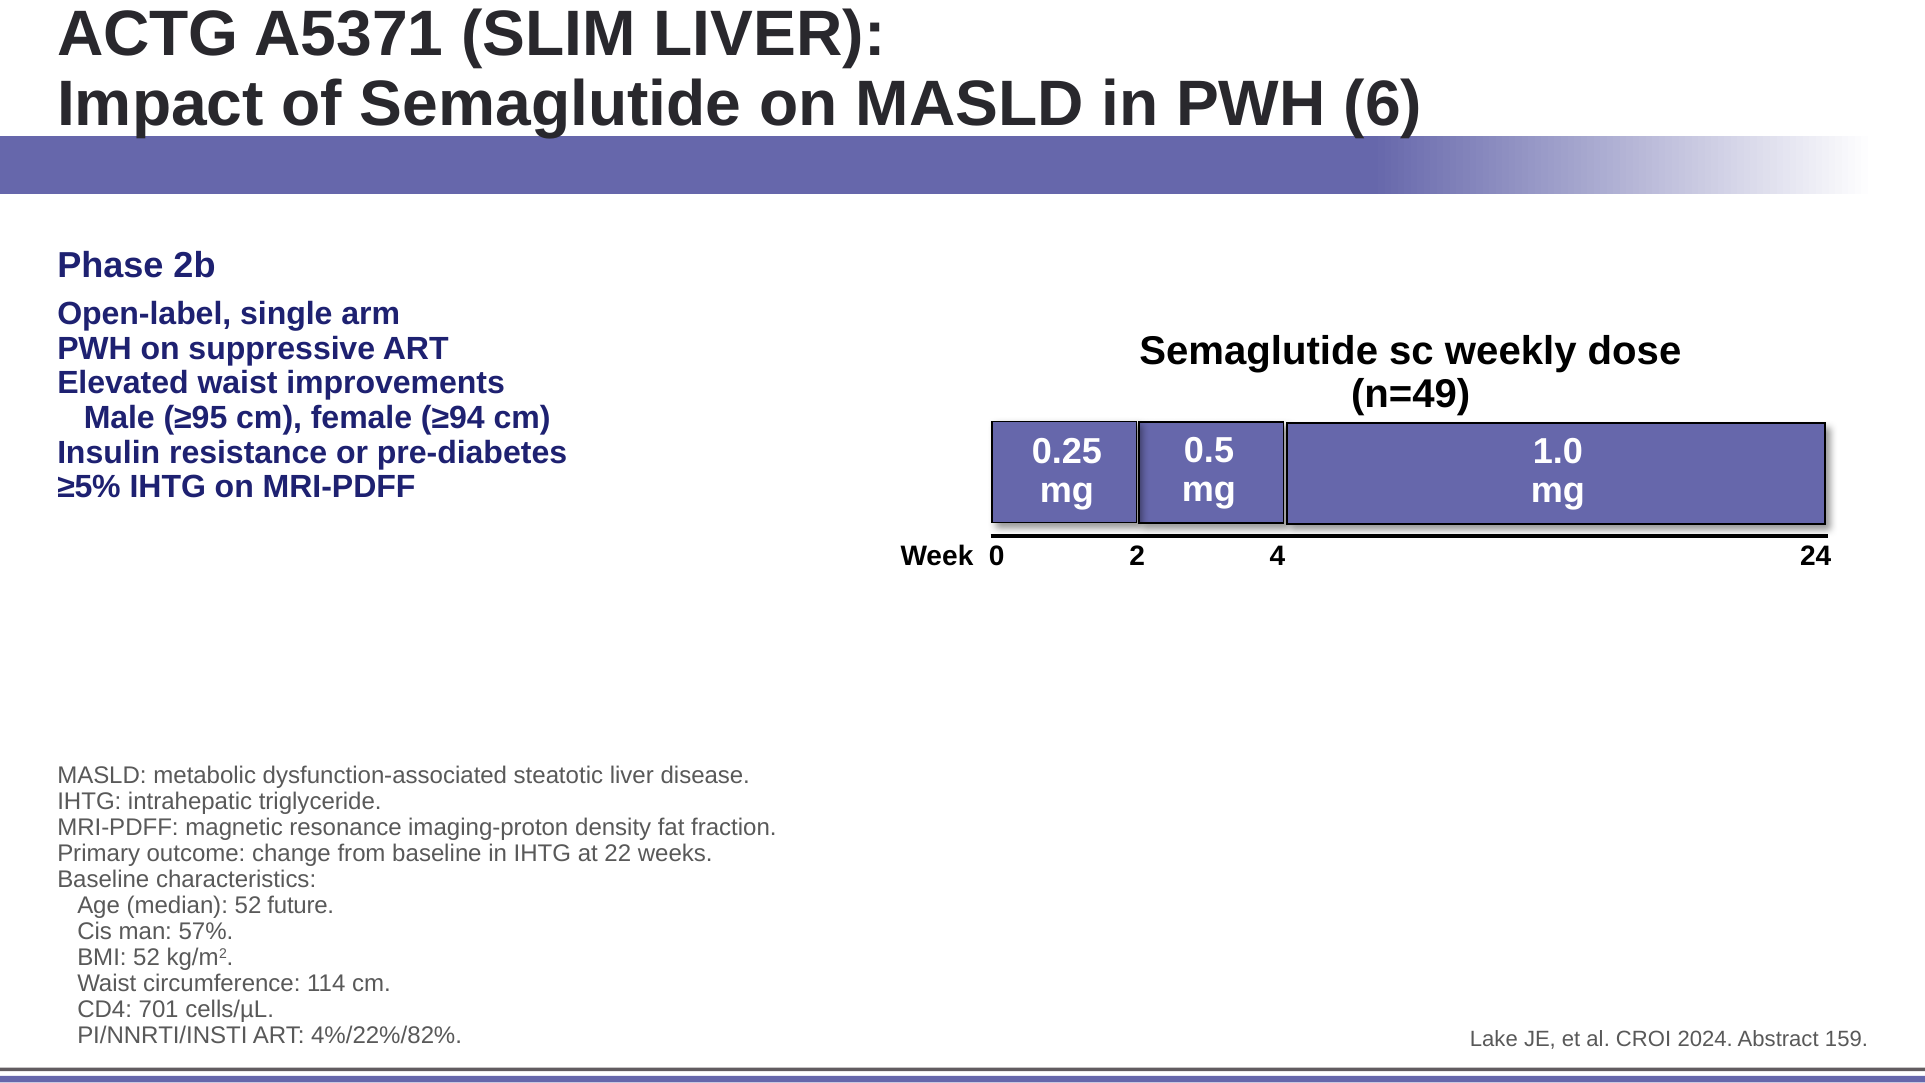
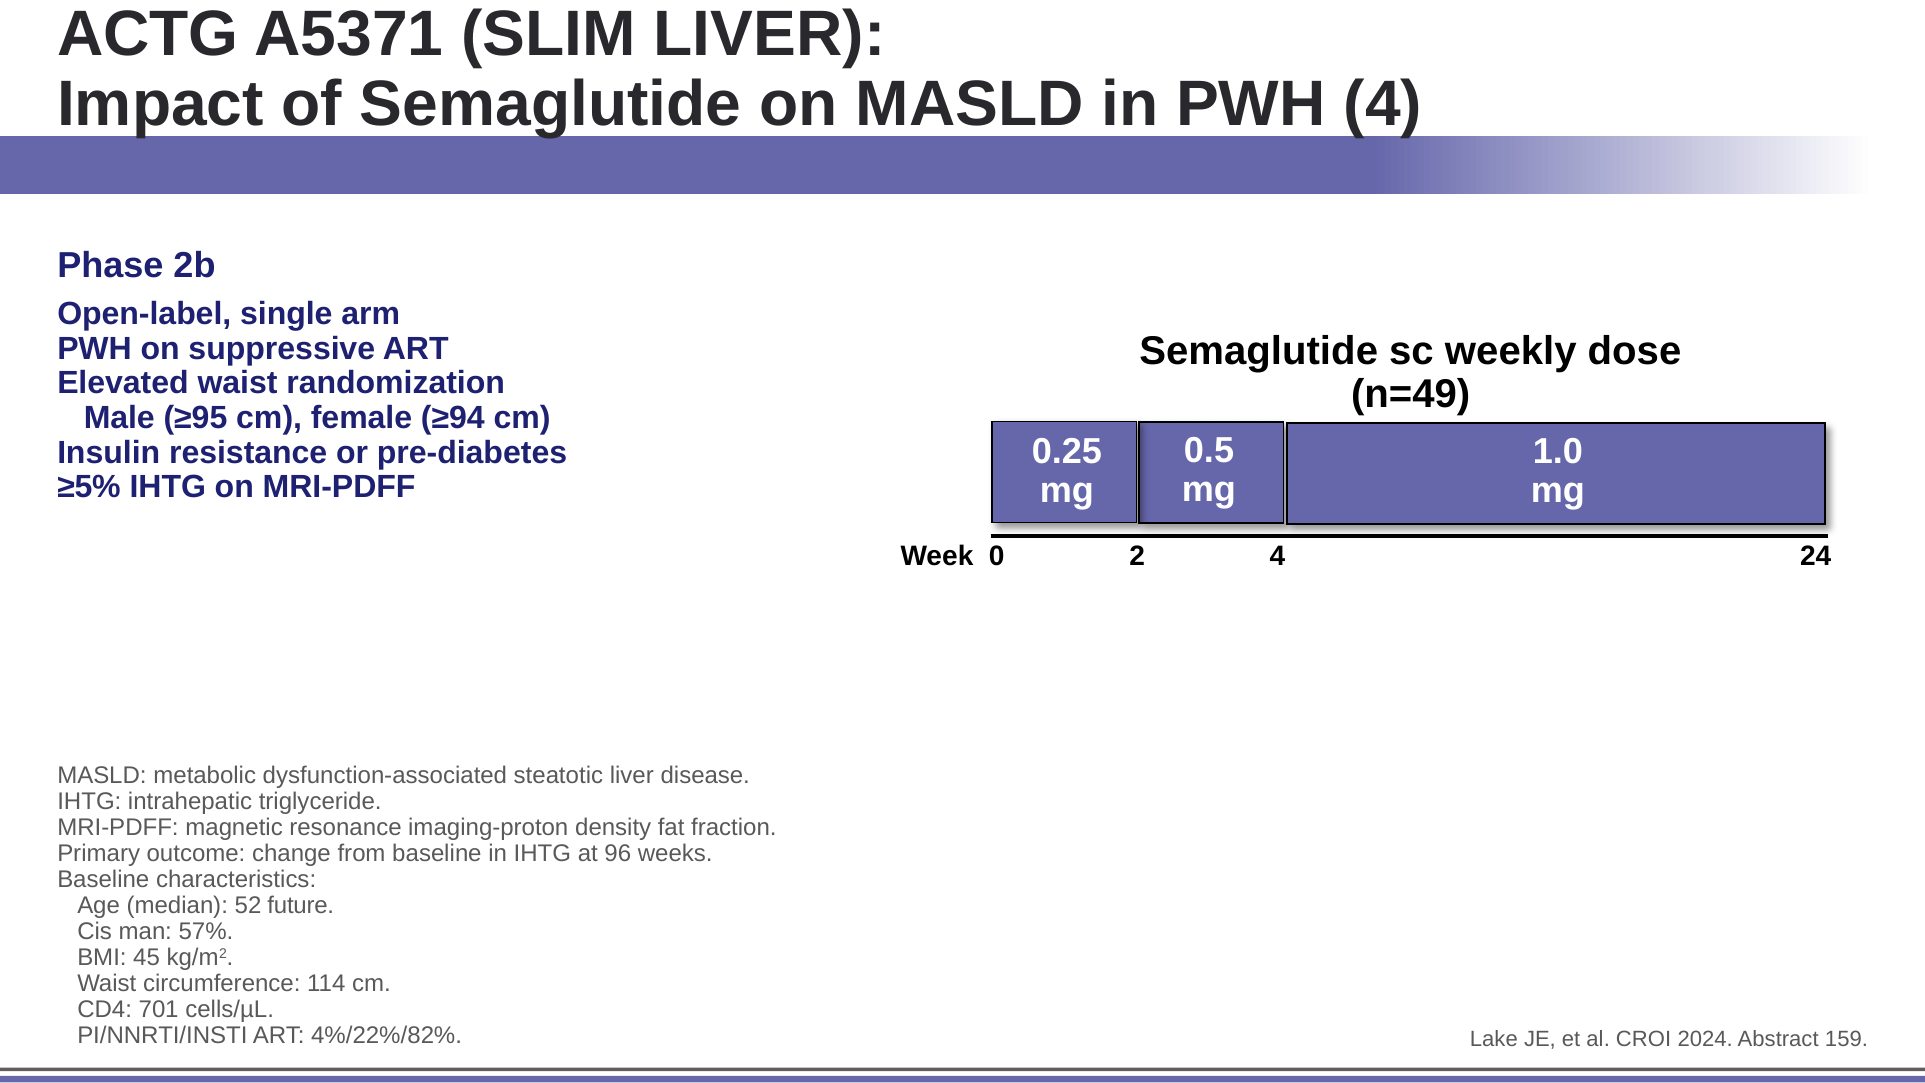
PWH 6: 6 -> 4
improvements: improvements -> randomization
22: 22 -> 96
BMI 52: 52 -> 45
